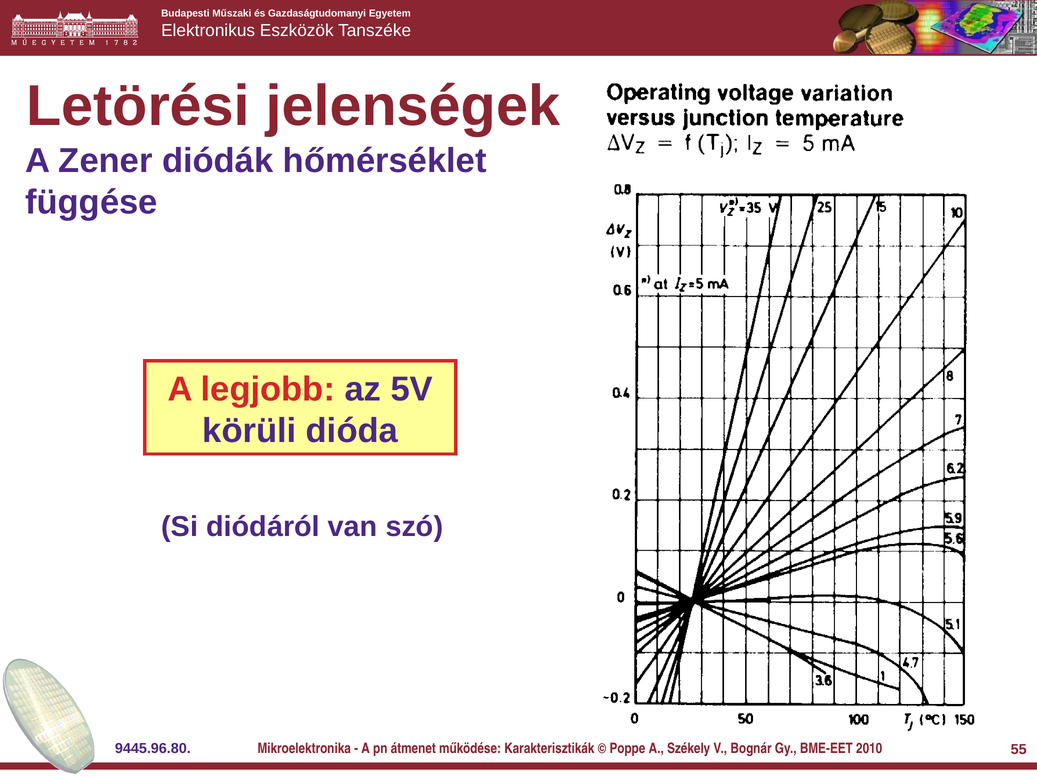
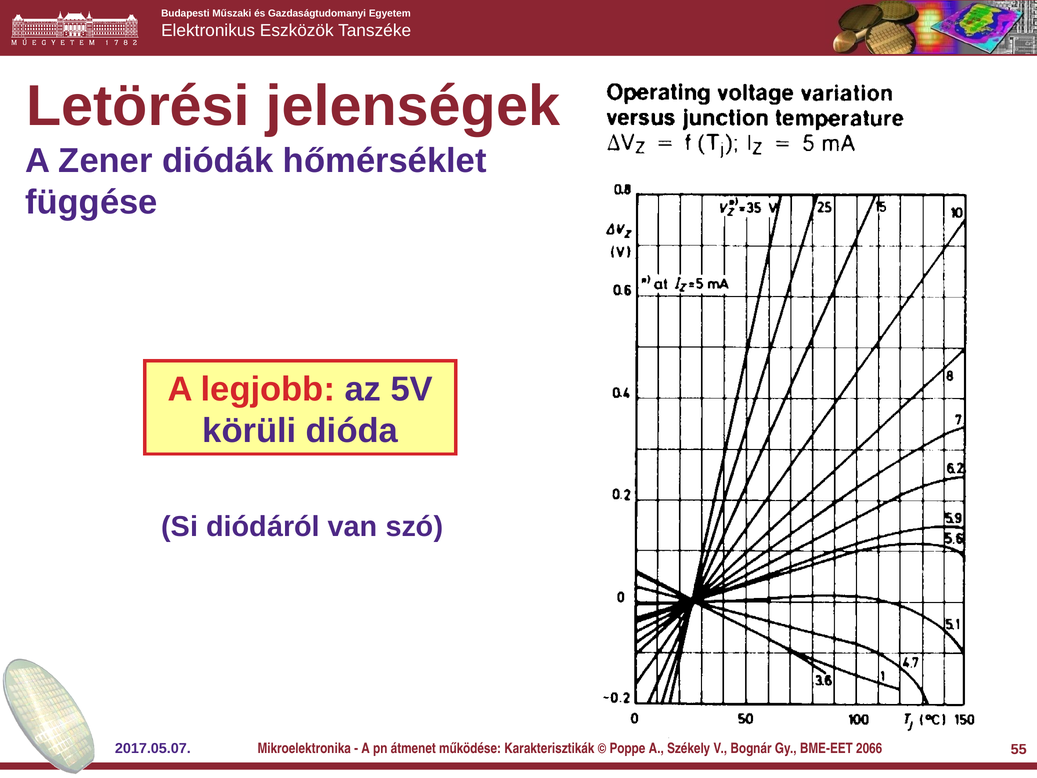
9445.96.80: 9445.96.80 -> 2017.05.07
2010: 2010 -> 2066
